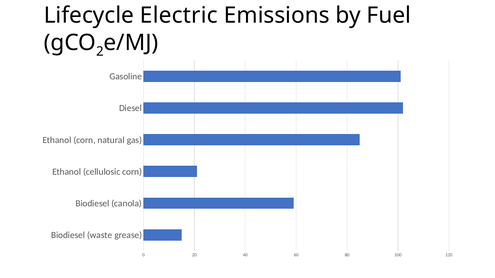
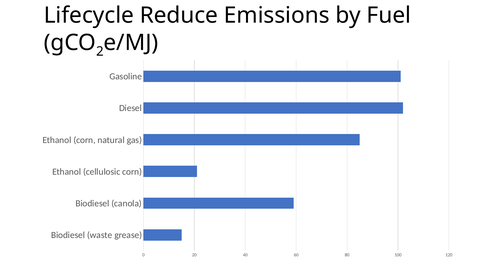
Electric: Electric -> Reduce
